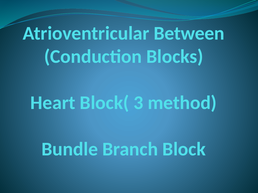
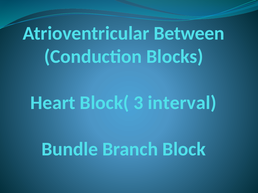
method: method -> interval
